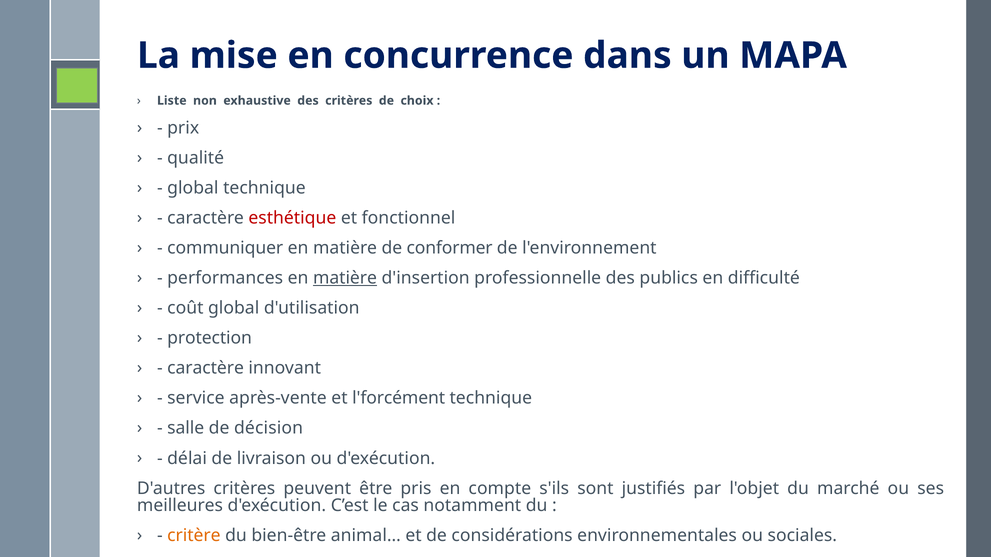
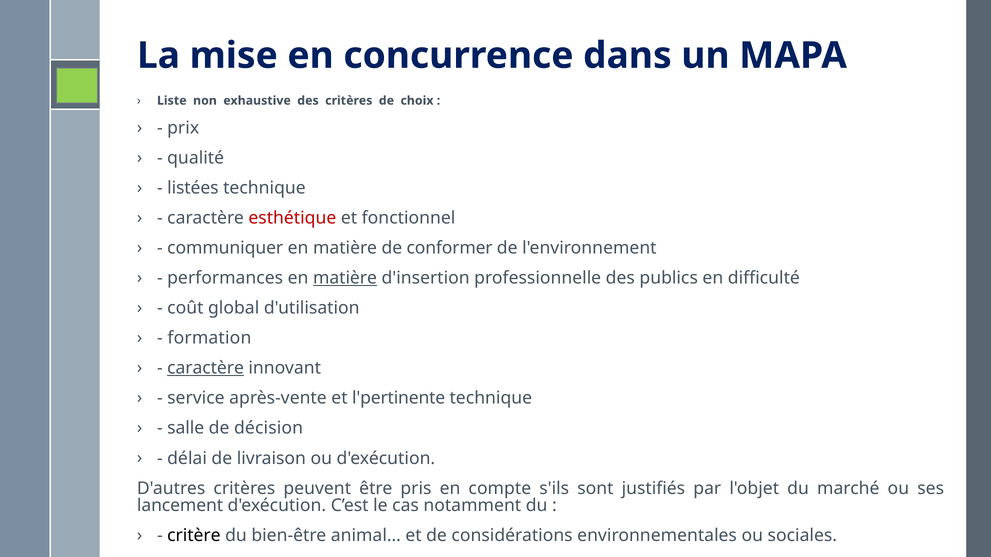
global at (193, 188): global -> listées
protection: protection -> formation
caractère at (206, 369) underline: none -> present
l'forcément: l'forcément -> l'pertinente
meilleures: meilleures -> lancement
critère colour: orange -> black
